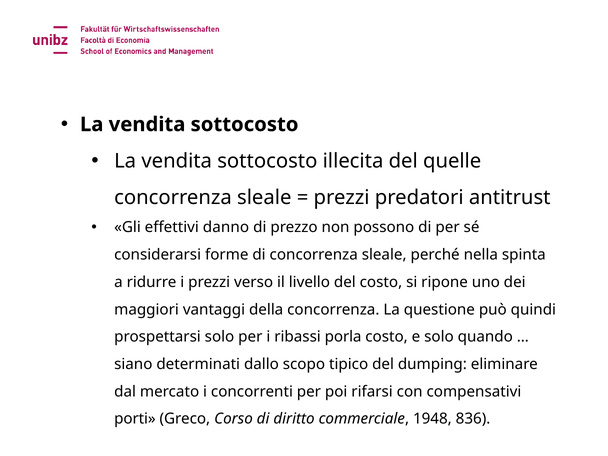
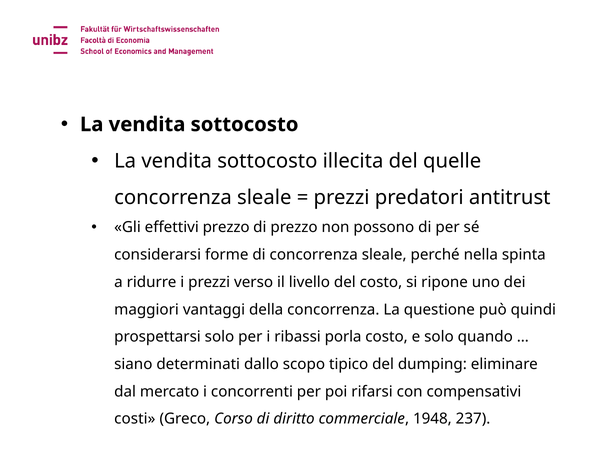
effettivi danno: danno -> prezzo
porti: porti -> costi
836: 836 -> 237
